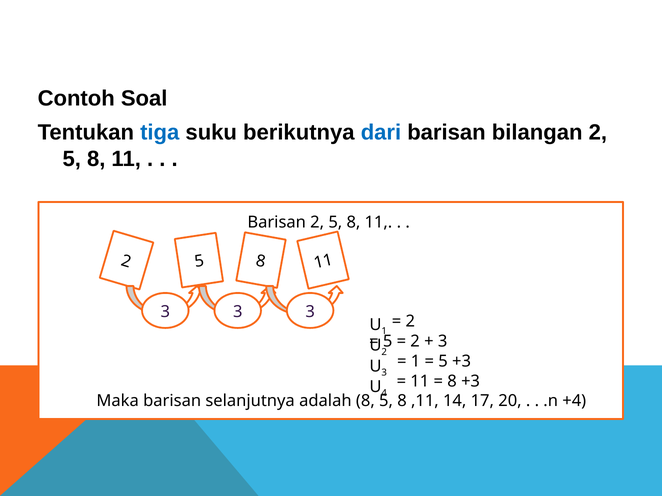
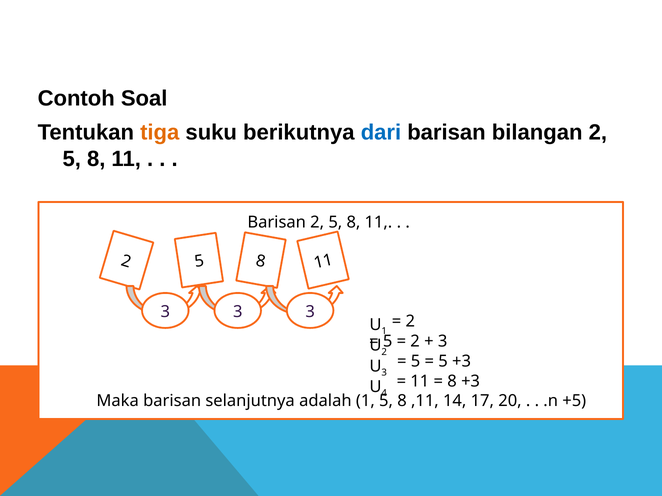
tiga colour: blue -> orange
1 at (416, 362): 1 -> 5
adalah 8: 8 -> 1
+4: +4 -> +5
